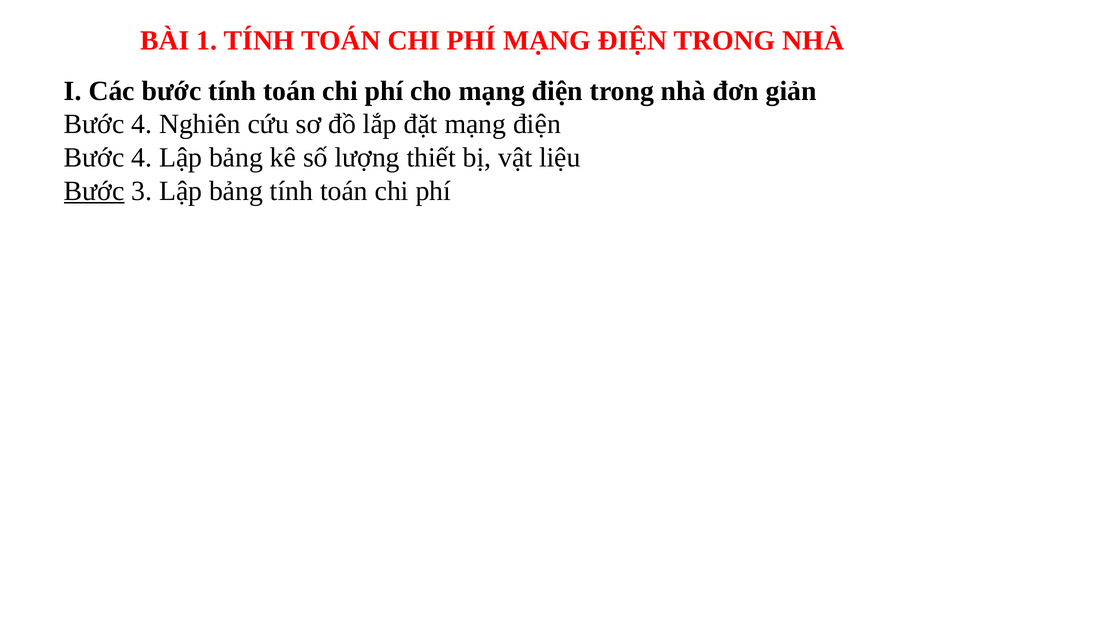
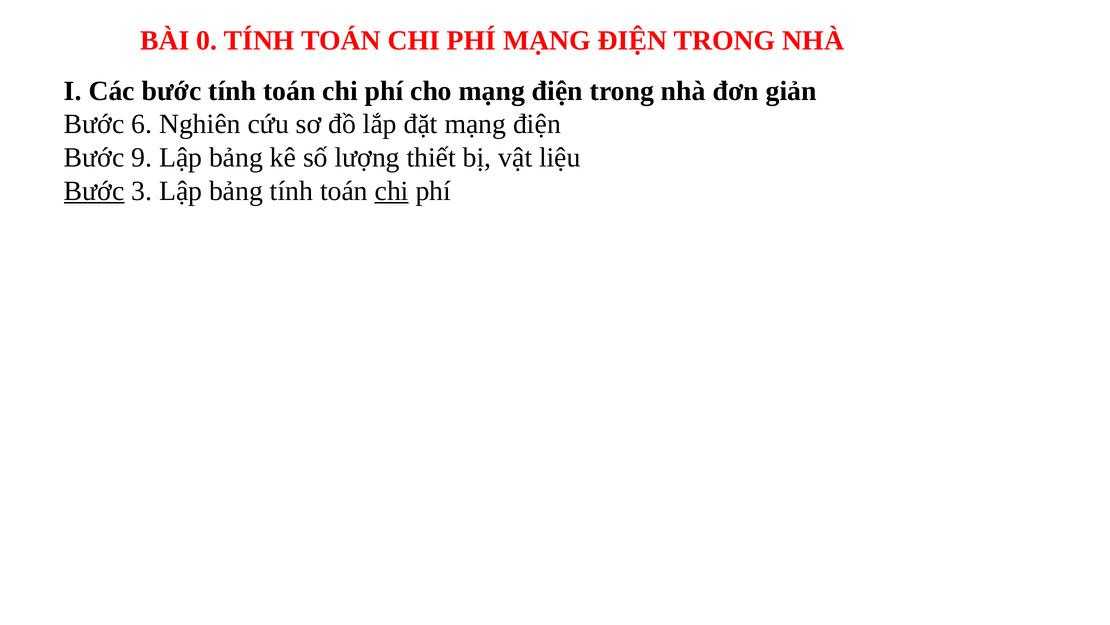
1: 1 -> 0
4 at (142, 124): 4 -> 6
4 at (142, 157): 4 -> 9
chi at (392, 191) underline: none -> present
